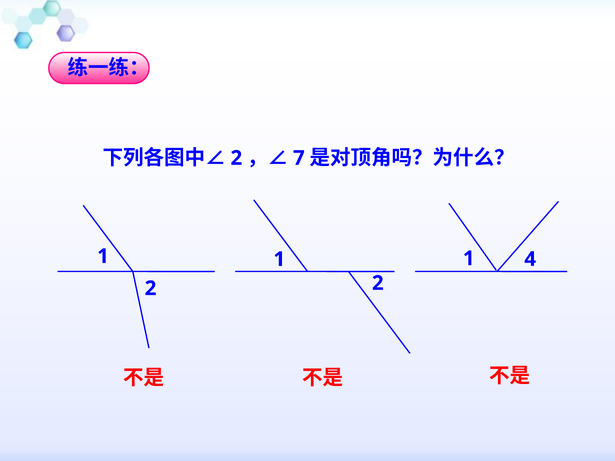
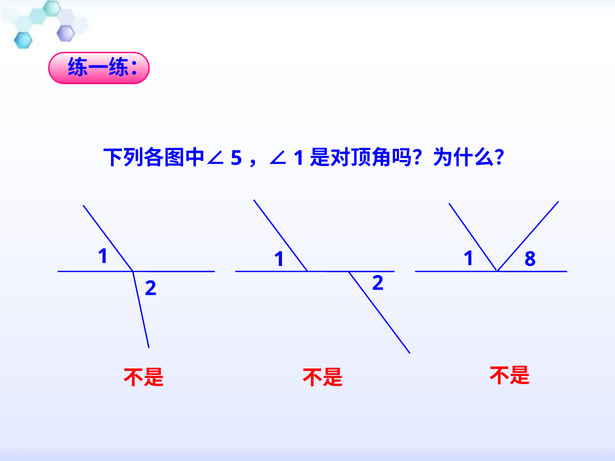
2 at (236, 158): 2 -> 5
7 at (299, 158): 7 -> 1
4: 4 -> 8
